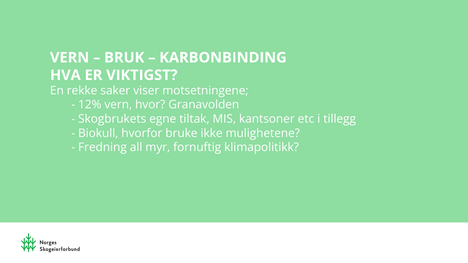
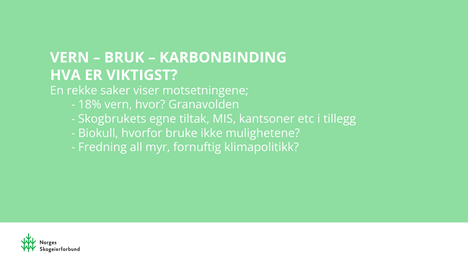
12%: 12% -> 18%
